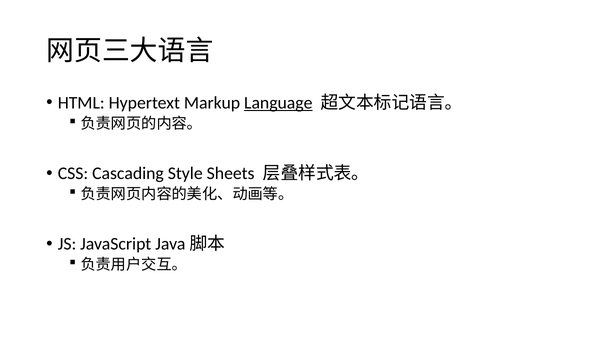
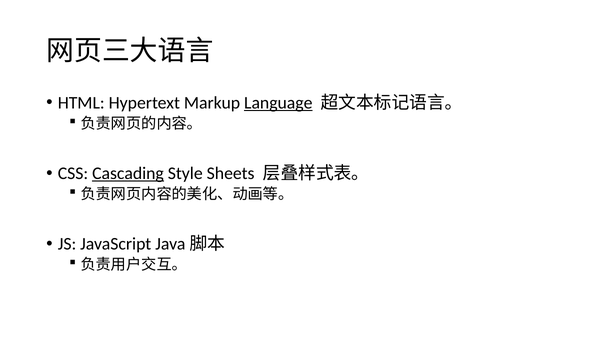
Cascading underline: none -> present
